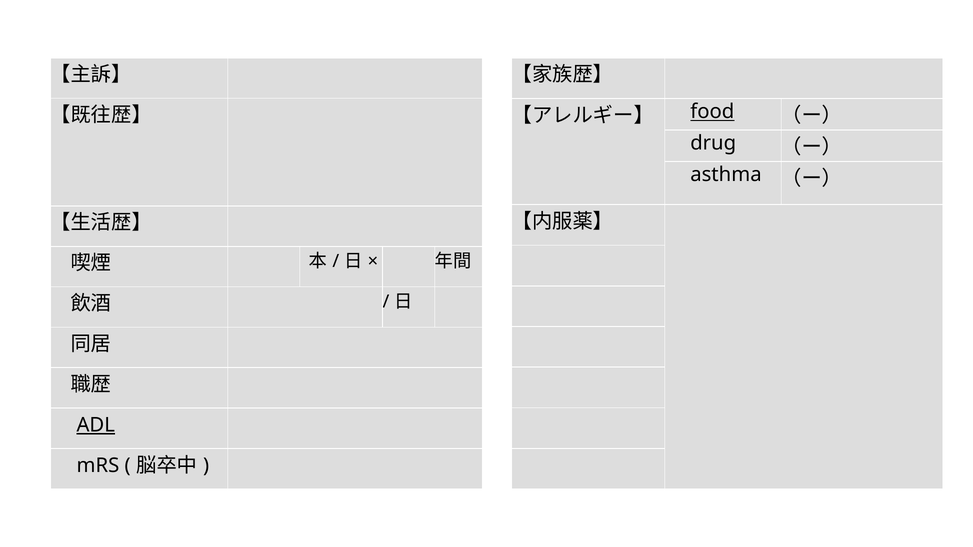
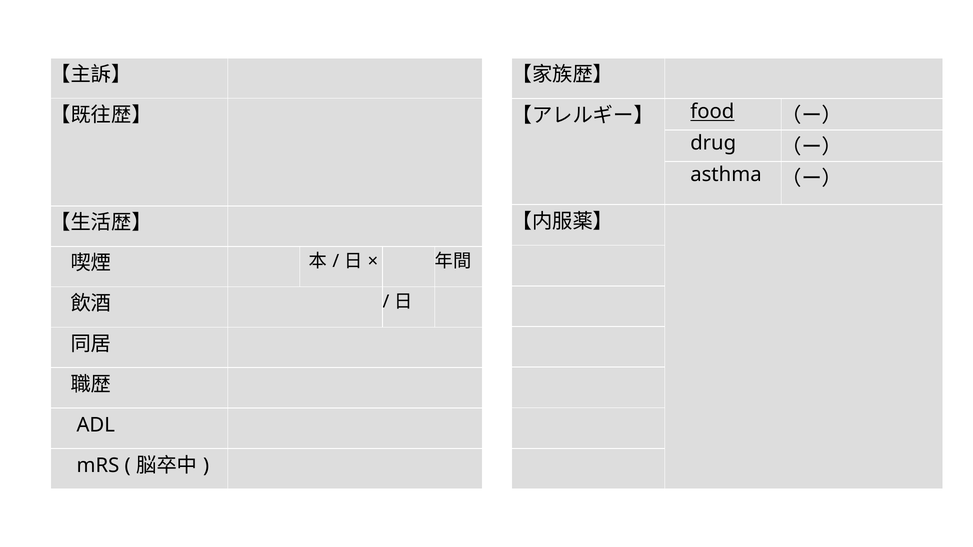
ADL underline: present -> none
